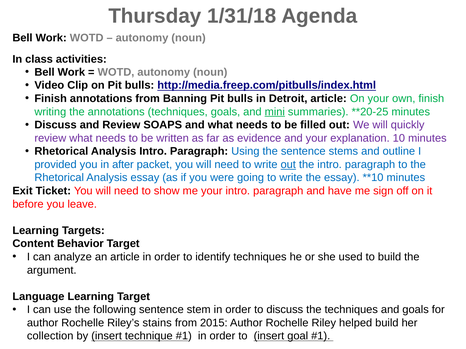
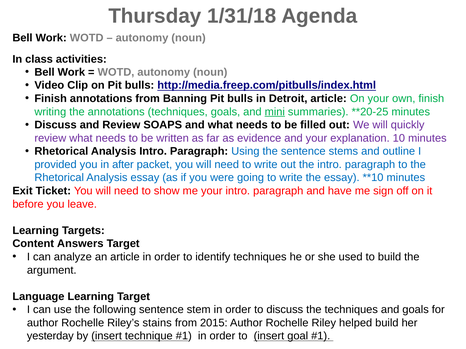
out at (288, 165) underline: present -> none
Behavior: Behavior -> Answers
collection: collection -> yesterday
